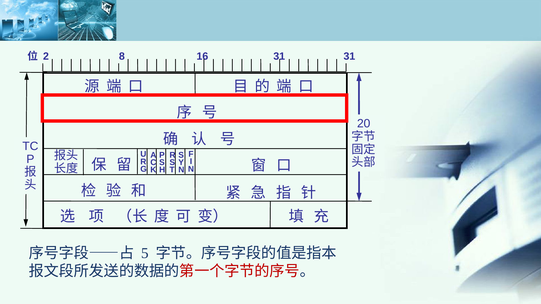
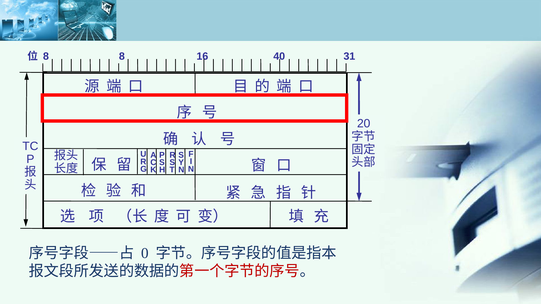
2 at (46, 57): 2 -> 8
16 31: 31 -> 40
5: 5 -> 0
